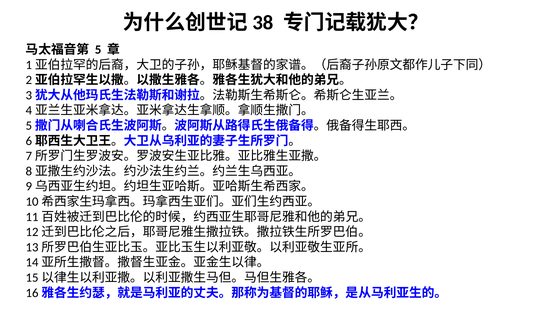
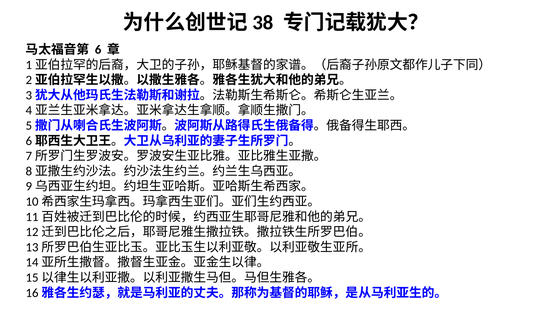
5: 5 -> 6
